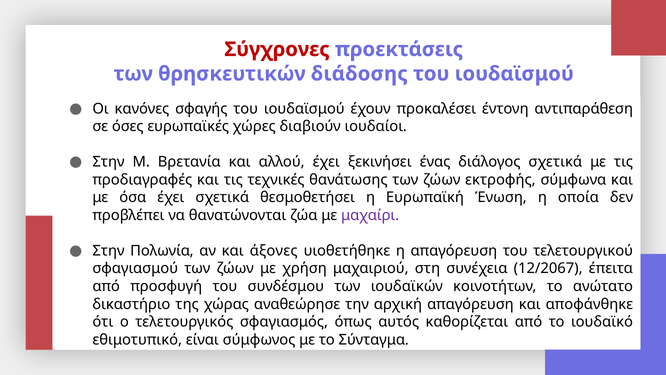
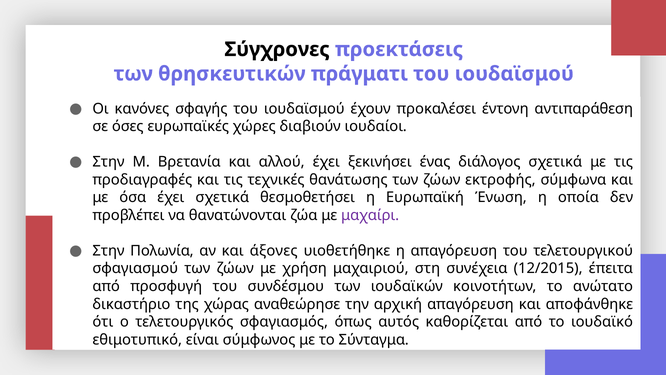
Σύγχρονες colour: red -> black
διάδοσης: διάδοσης -> πράγματι
12/2067: 12/2067 -> 12/2015
